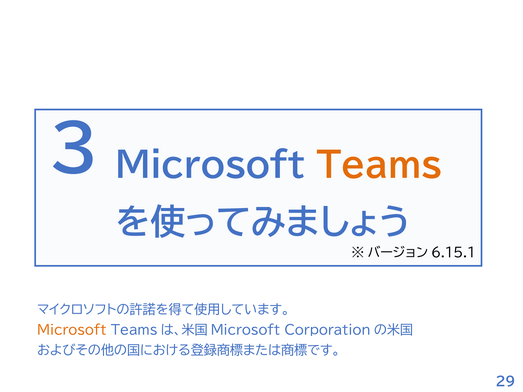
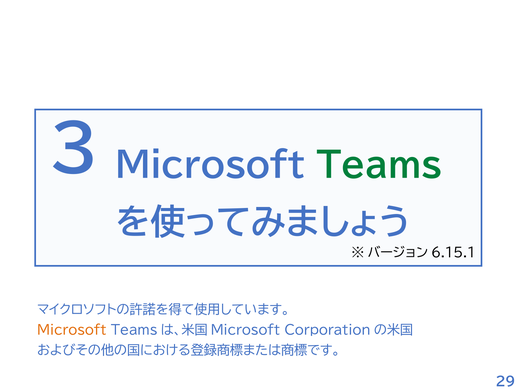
Teams colour: orange -> green
